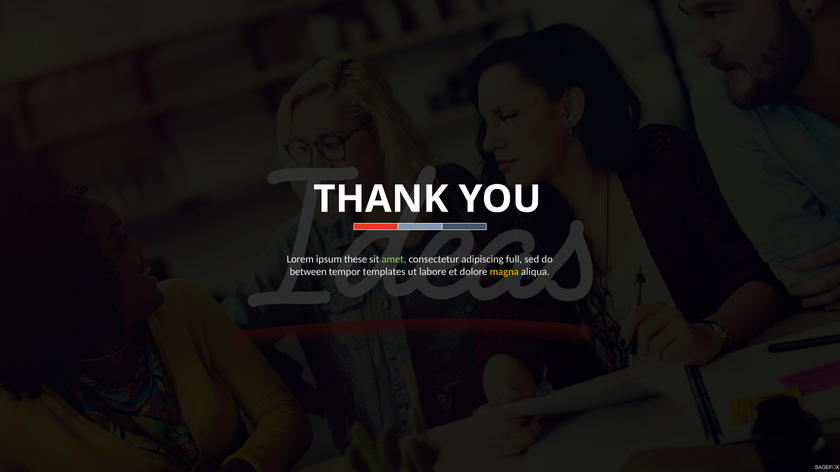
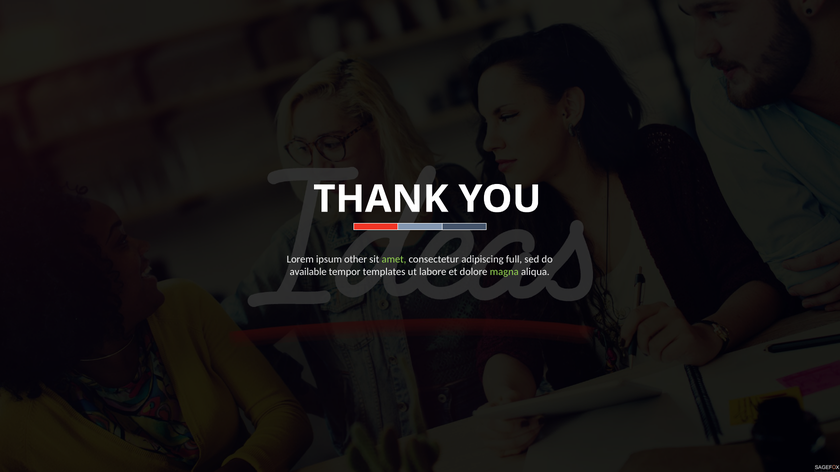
these: these -> other
between: between -> available
magna colour: yellow -> light green
